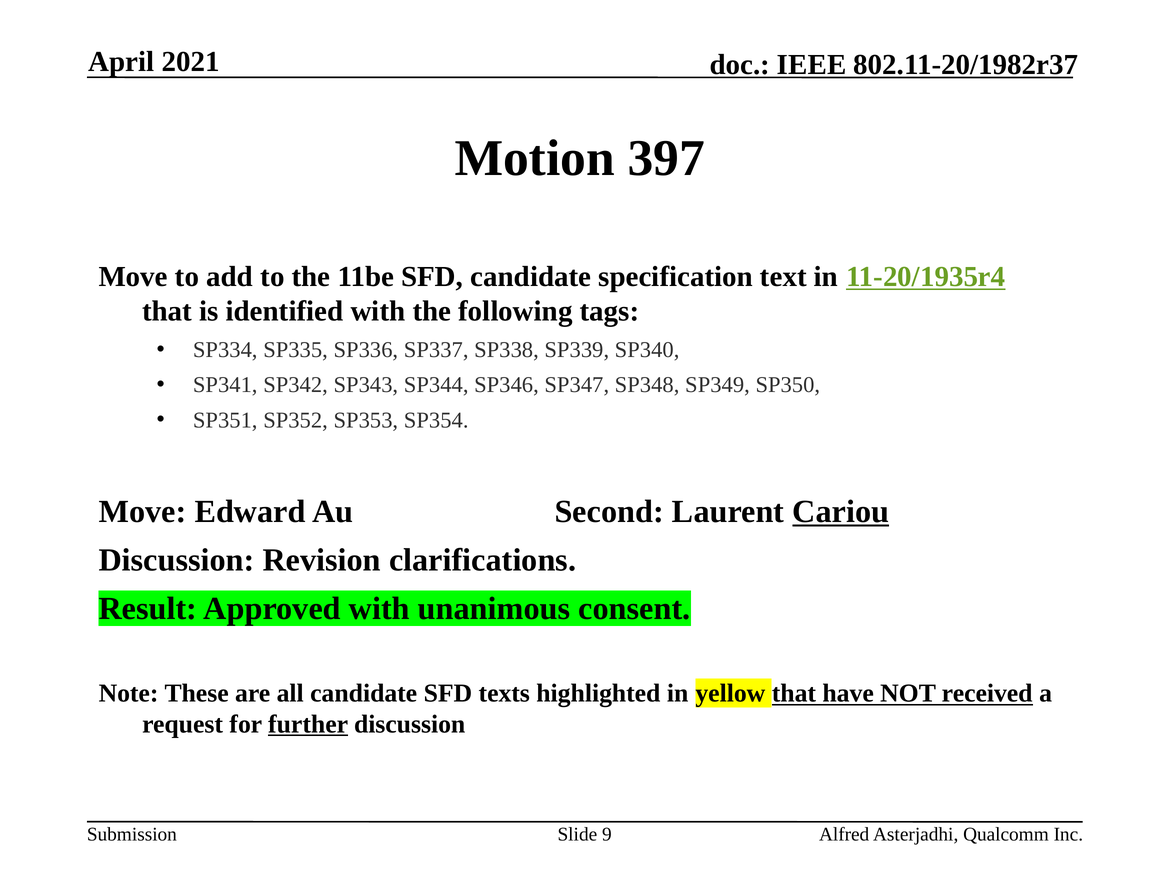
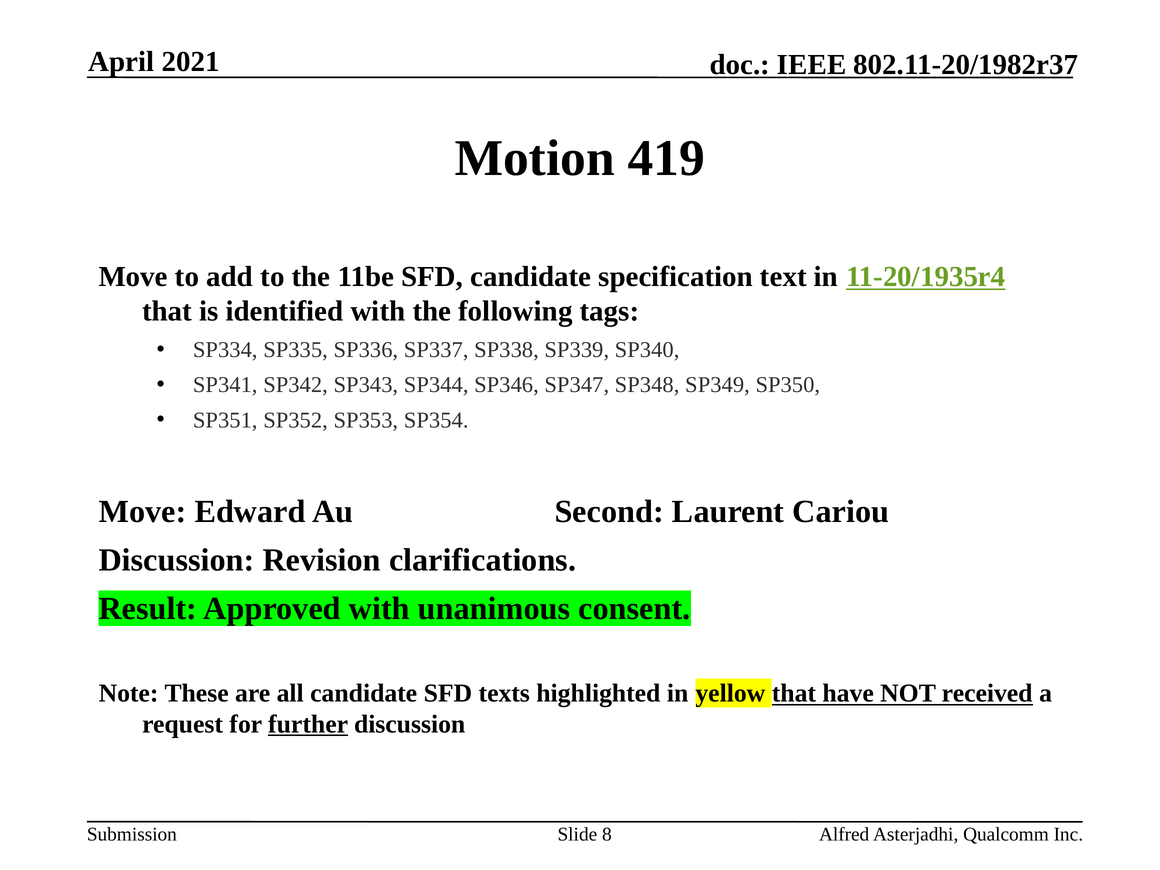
397: 397 -> 419
Cariou underline: present -> none
9: 9 -> 8
